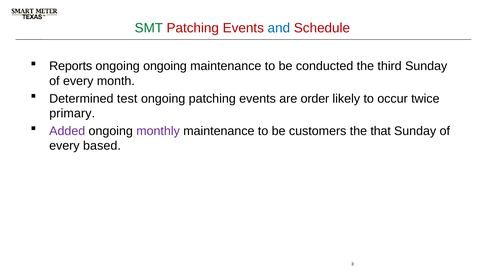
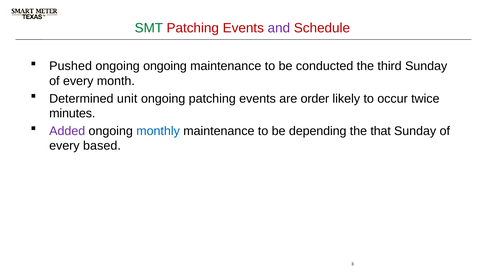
and colour: blue -> purple
Reports: Reports -> Pushed
test: test -> unit
primary: primary -> minutes
monthly colour: purple -> blue
customers: customers -> depending
